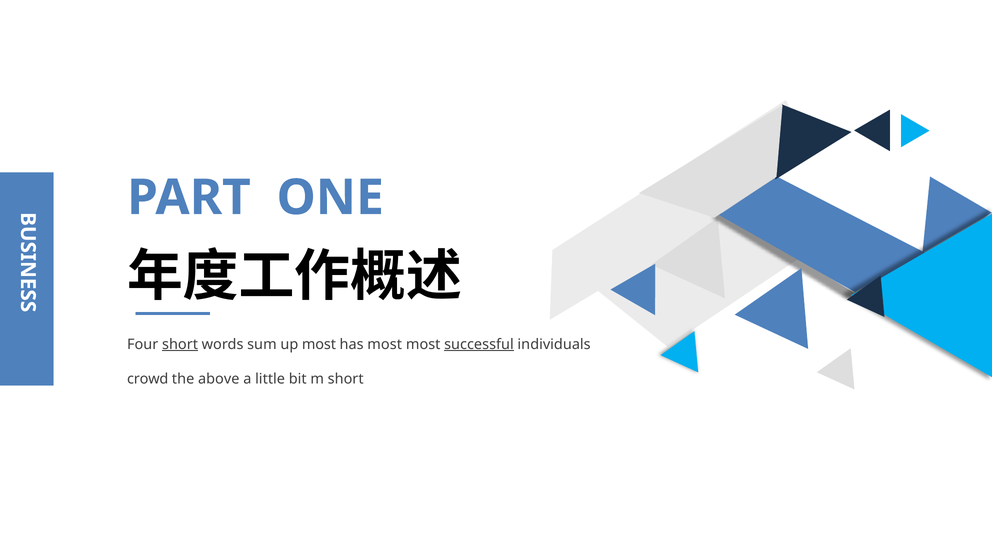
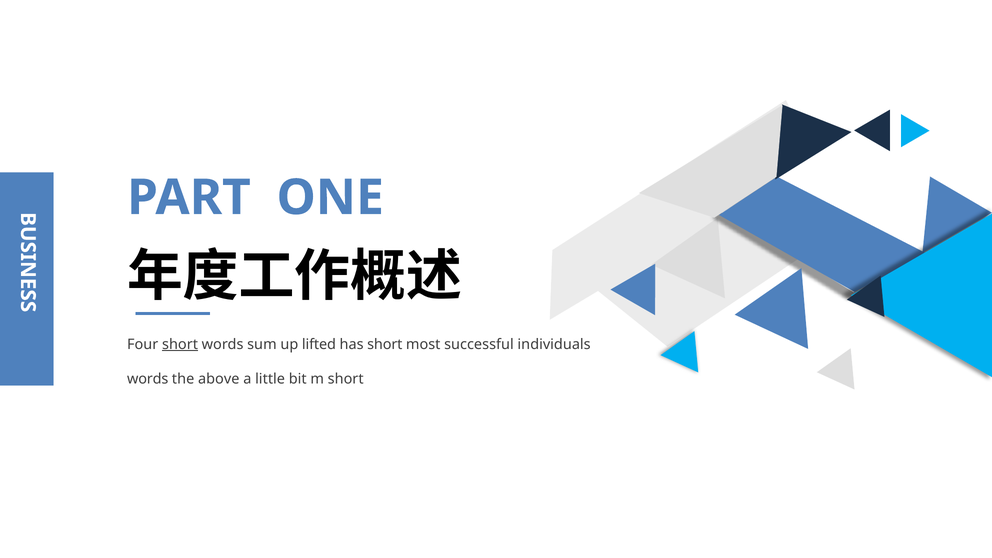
up most: most -> lifted
has most: most -> short
successful underline: present -> none
crowd at (148, 379): crowd -> words
